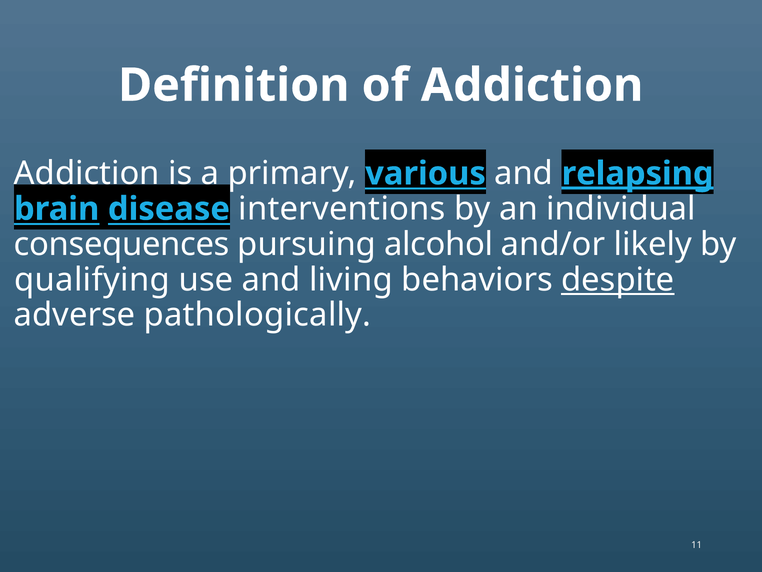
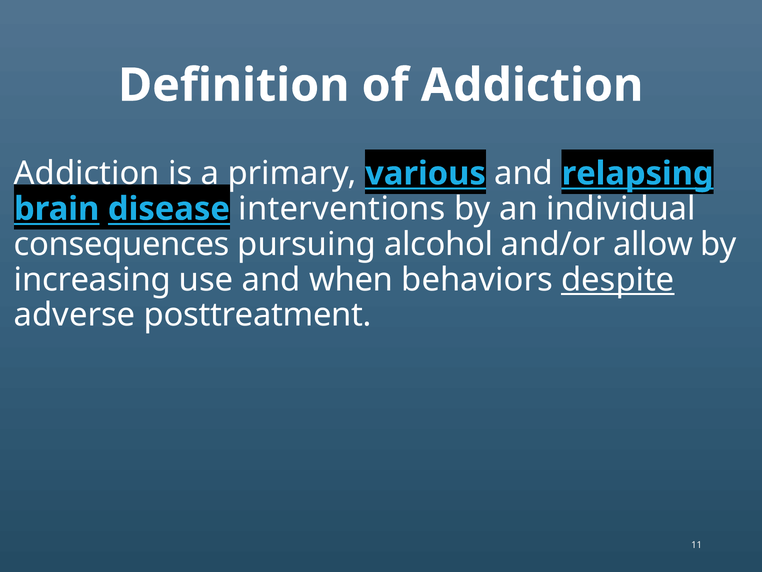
relapsing underline: present -> none
likely: likely -> allow
qualifying: qualifying -> increasing
living: living -> when
pathologically: pathologically -> posttreatment
